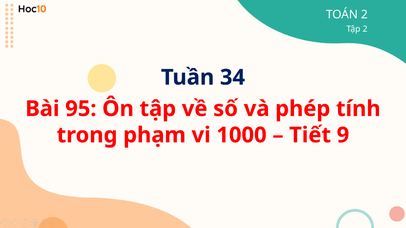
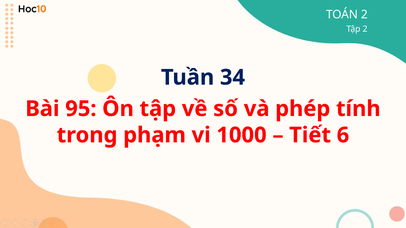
9: 9 -> 6
